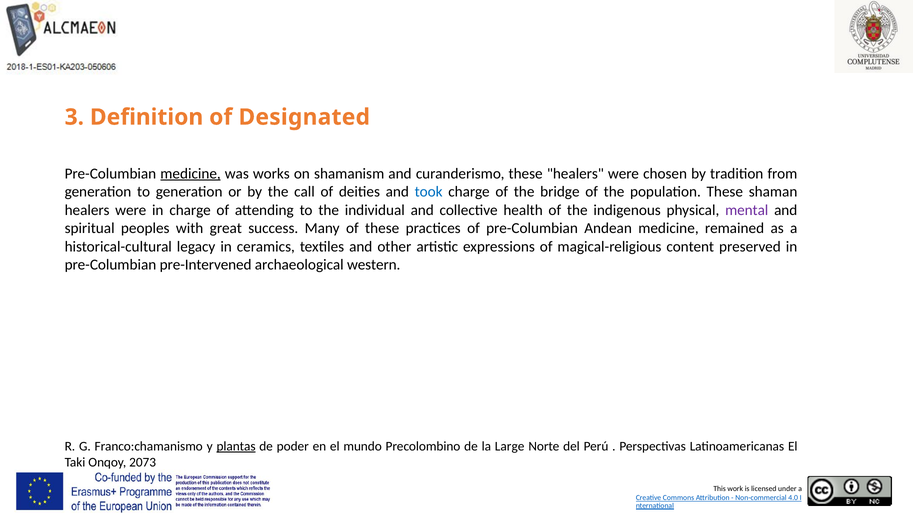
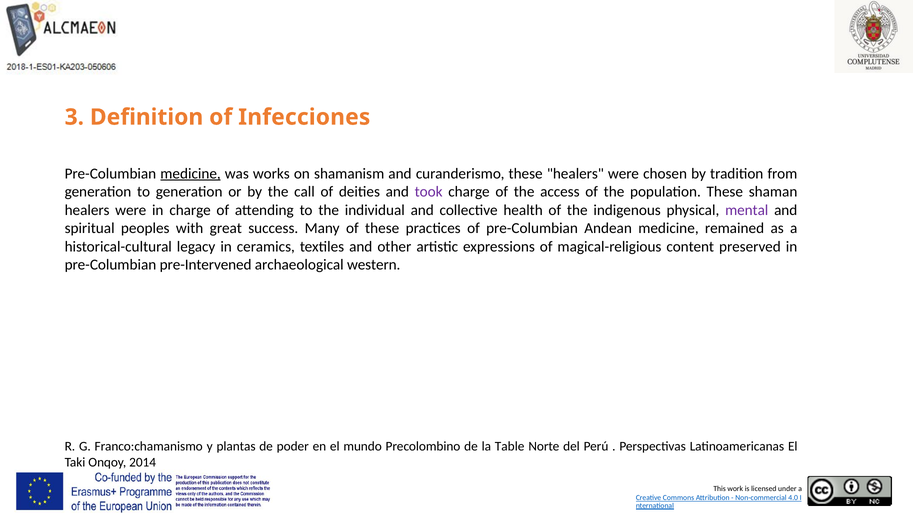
Designated: Designated -> Infecciones
took colour: blue -> purple
bridge: bridge -> access
plantas underline: present -> none
Large: Large -> Table
2073: 2073 -> 2014
